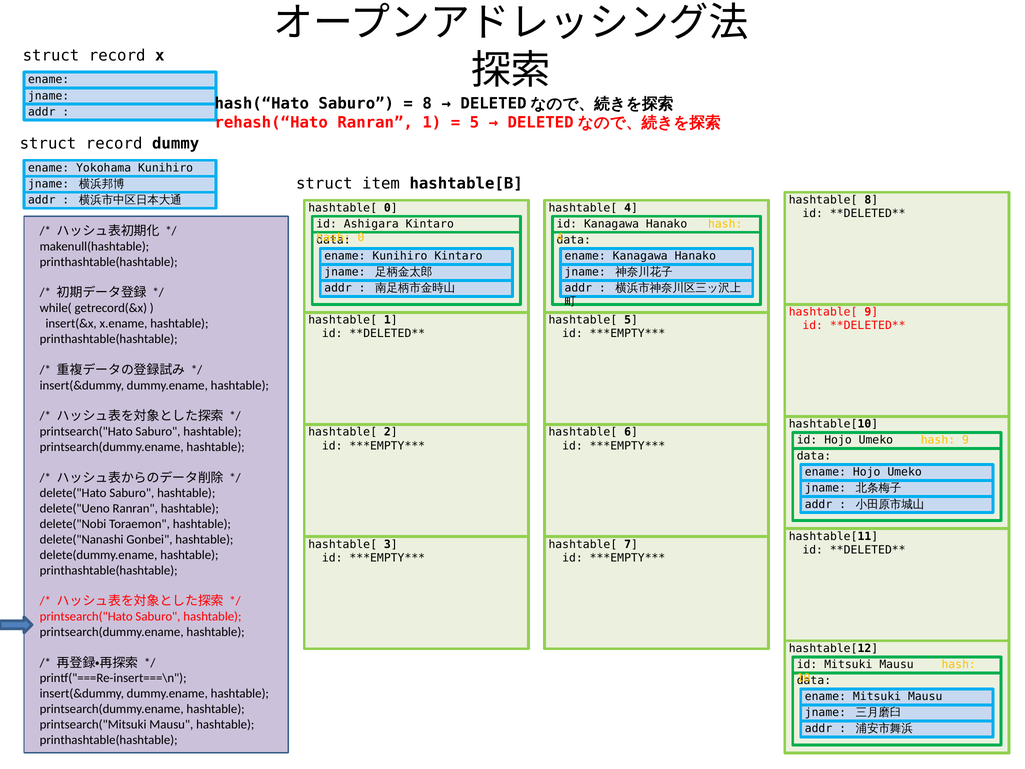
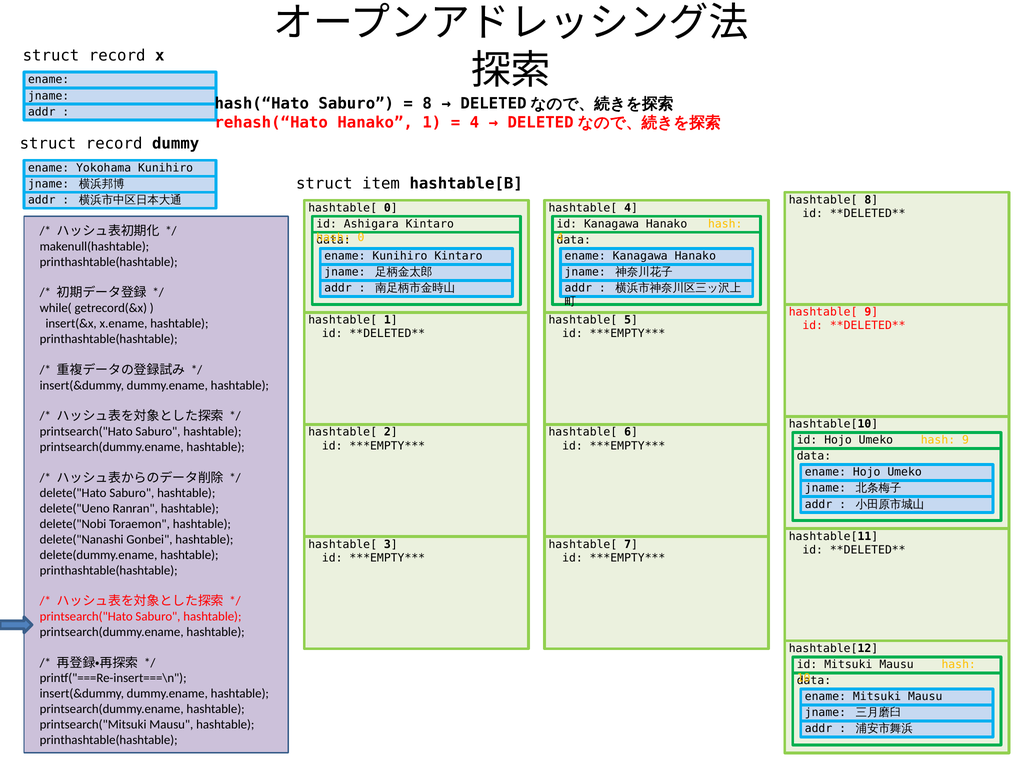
rehash(“Hato Ranran: Ranran -> Hanako
5 at (474, 122): 5 -> 4
